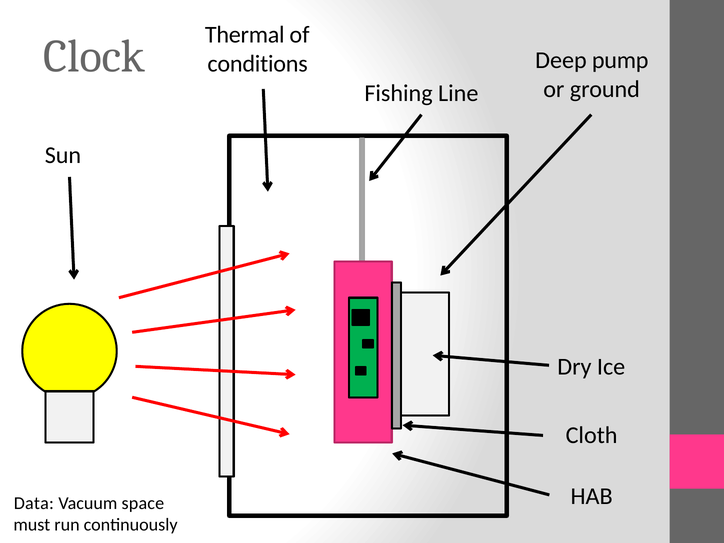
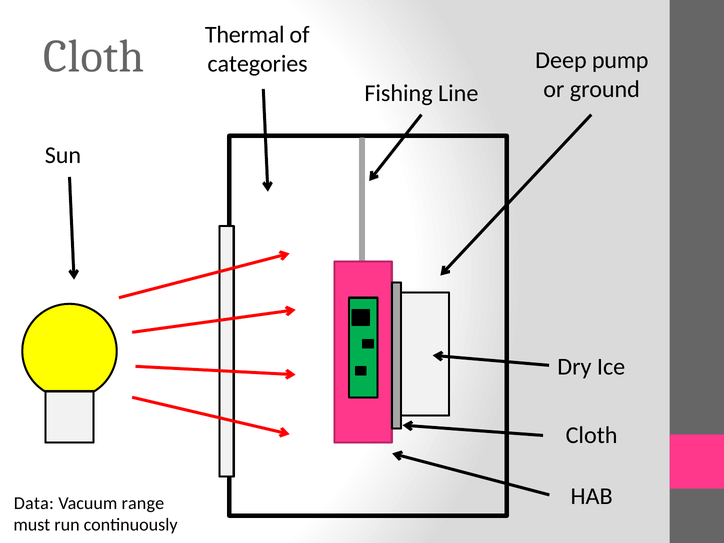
Clock at (94, 56): Clock -> Cloth
conditions: conditions -> categories
space: space -> range
